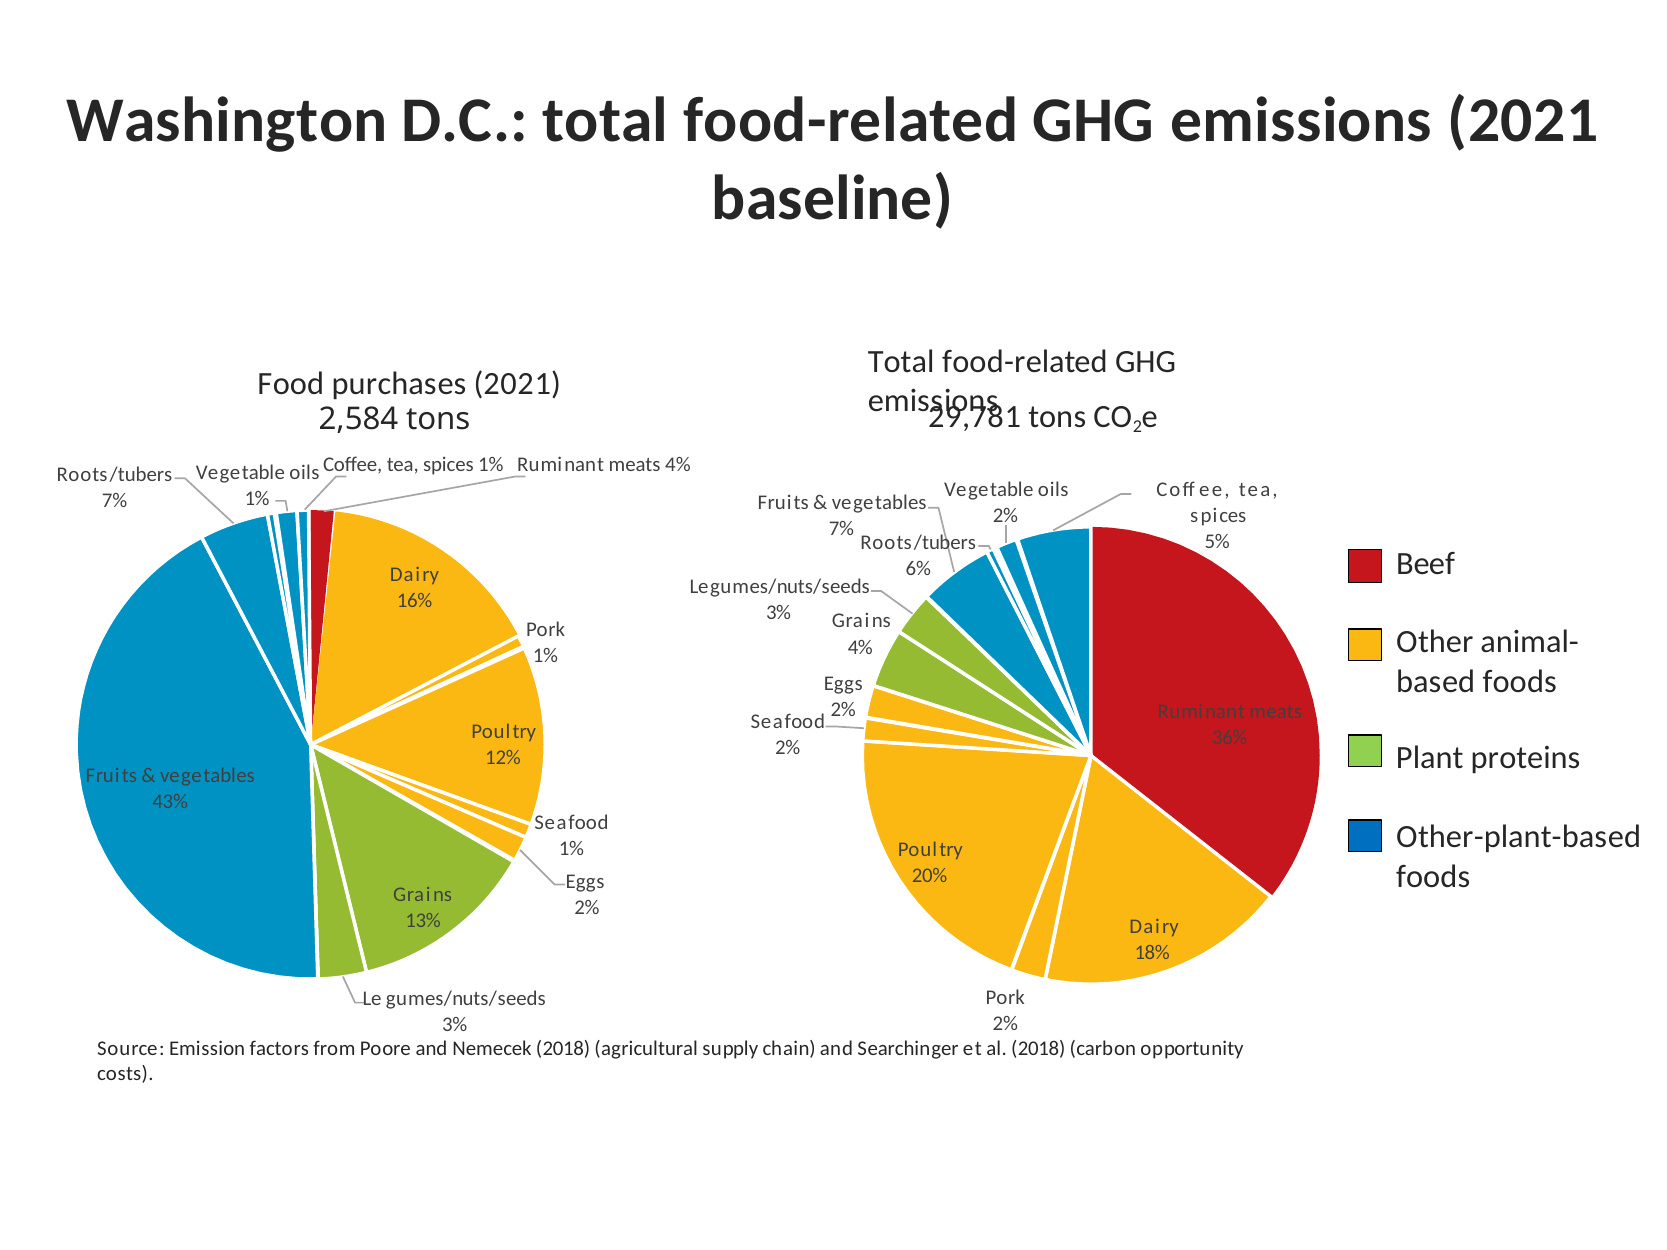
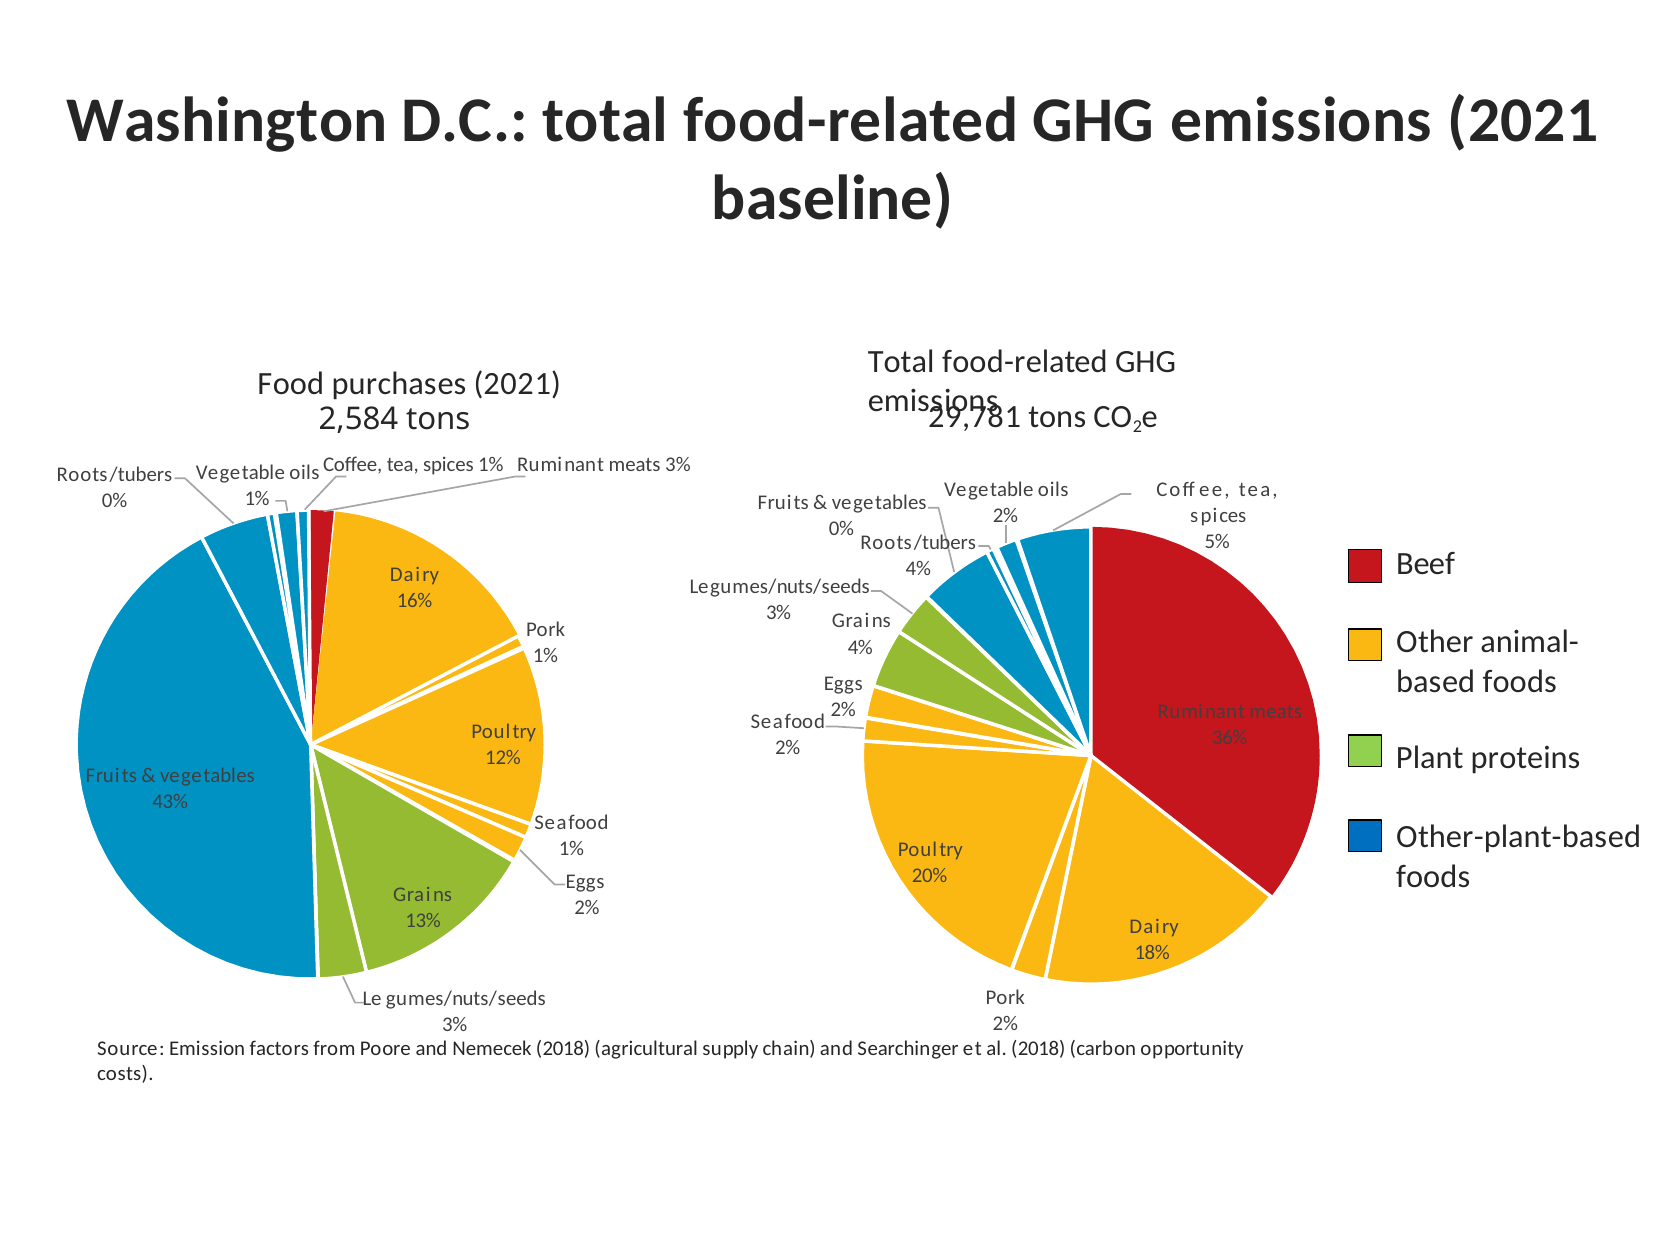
meats 4%: 4% -> 3%
7% at (115, 501): 7% -> 0%
7% at (841, 529): 7% -> 0%
6% at (918, 569): 6% -> 4%
